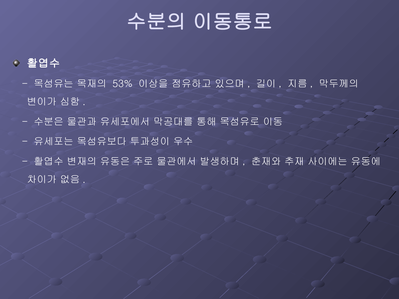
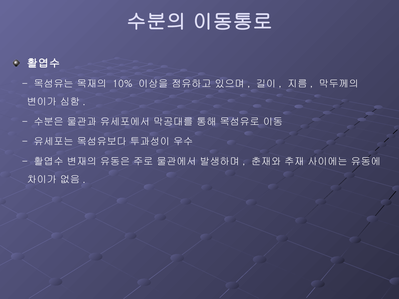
53%: 53% -> 10%
